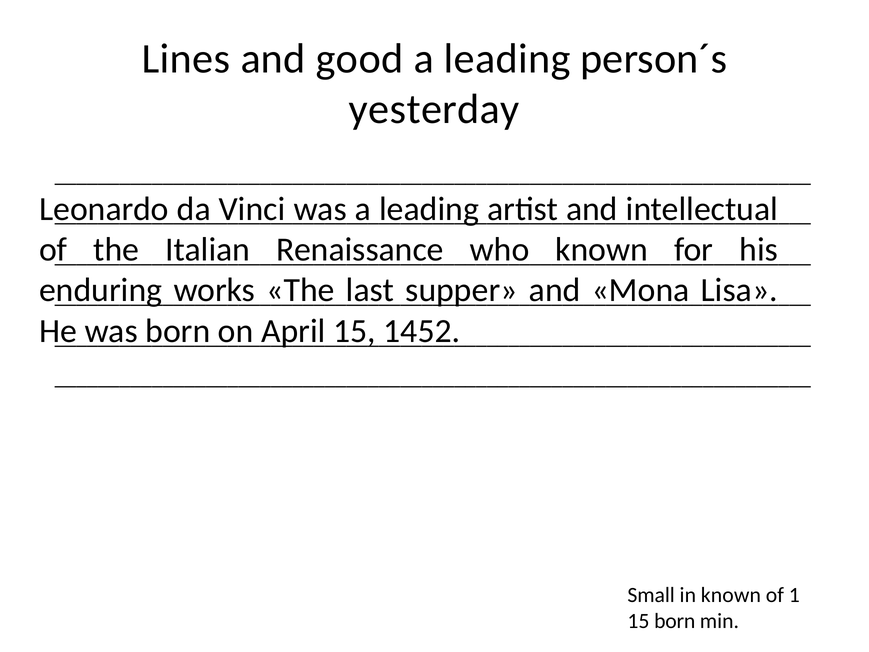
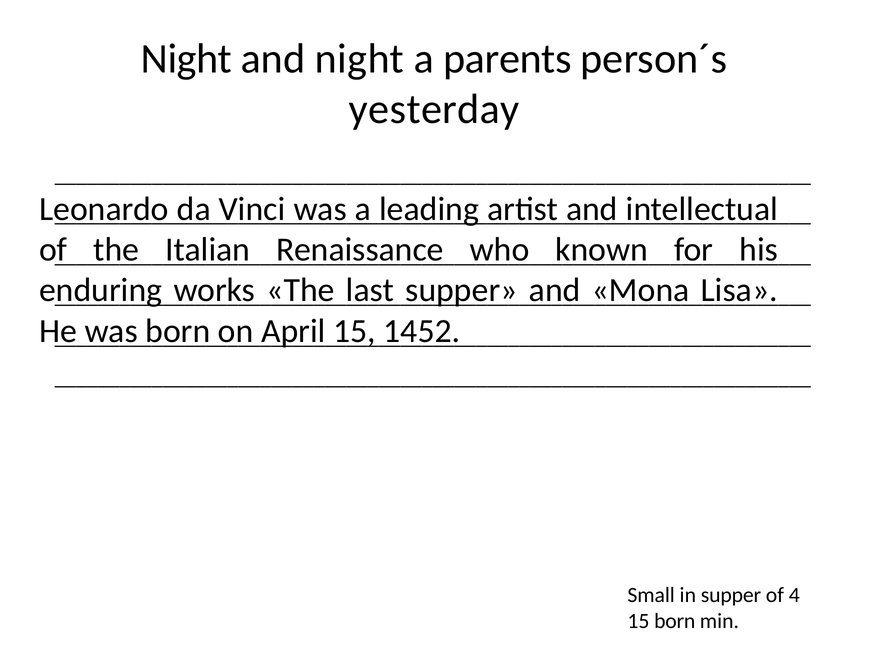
Lines at (186, 59): Lines -> Night
and good: good -> night
leading at (507, 59): leading -> parents
in known: known -> supper
1: 1 -> 4
